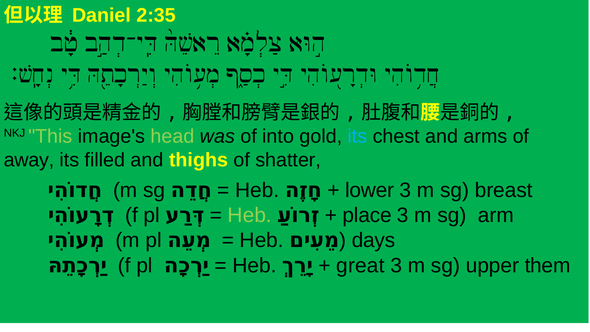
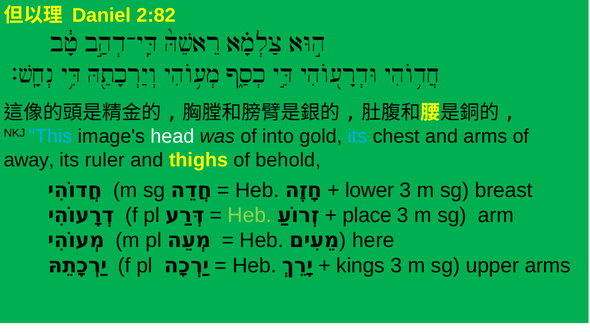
2:35: 2:35 -> 2:82
This colour: light green -> light blue
head colour: light green -> white
filled: filled -> ruler
shatter: shatter -> behold
days: days -> here
great: great -> kings
upper them: them -> arms
